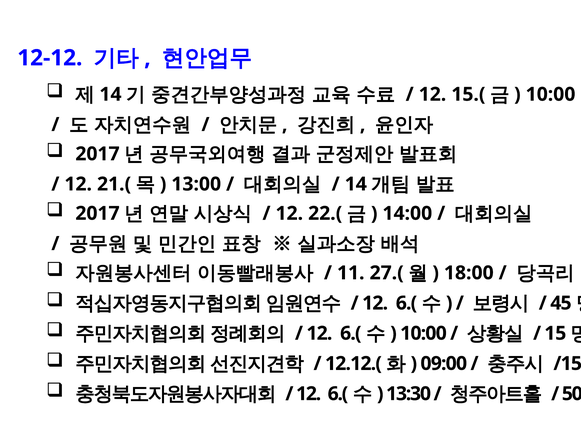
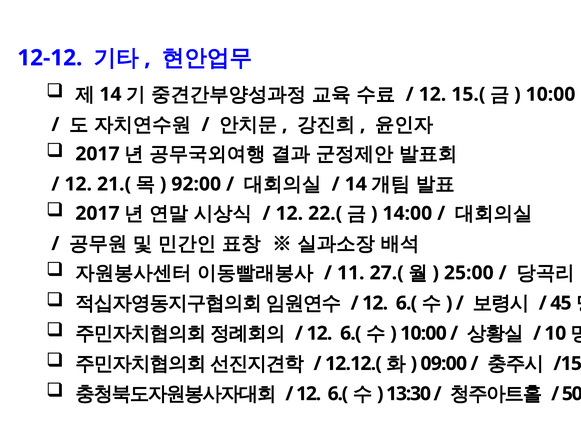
13:00: 13:00 -> 92:00
18:00: 18:00 -> 25:00
15: 15 -> 10
